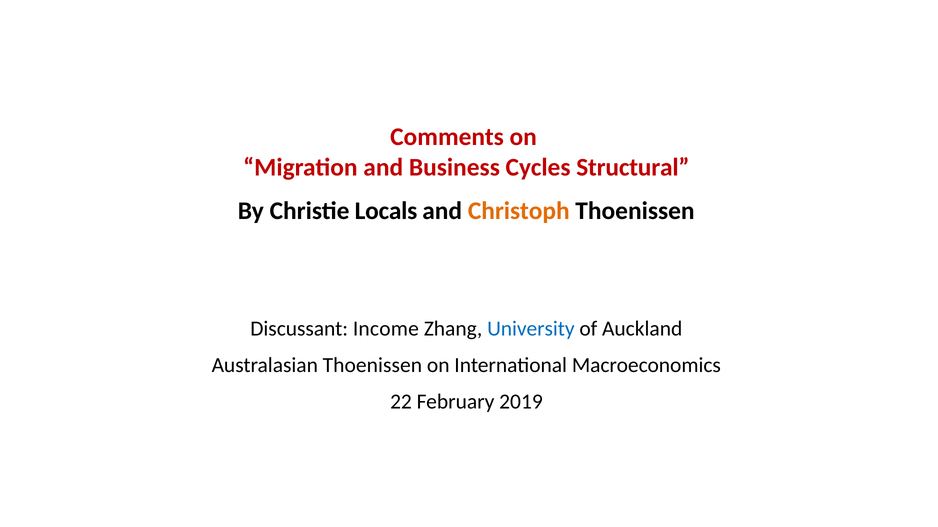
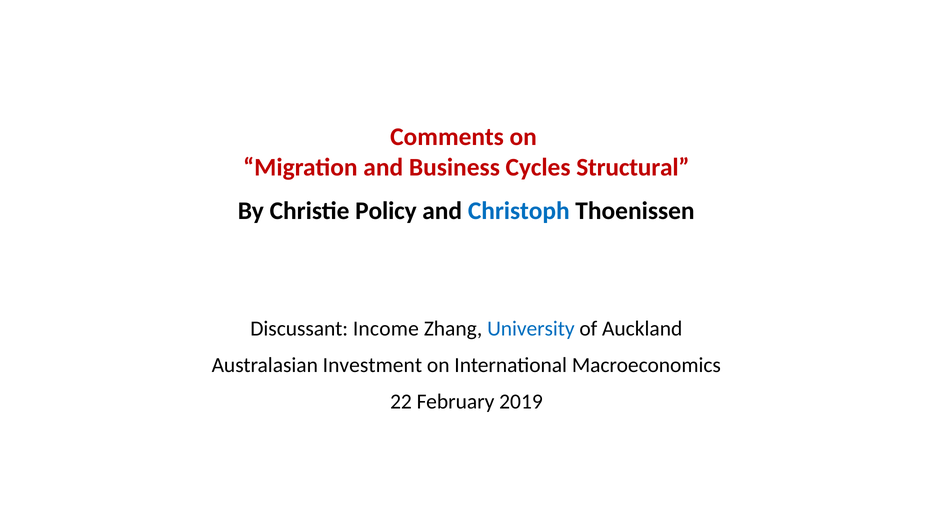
Locals: Locals -> Policy
Christoph colour: orange -> blue
Australasian Thoenissen: Thoenissen -> Investment
